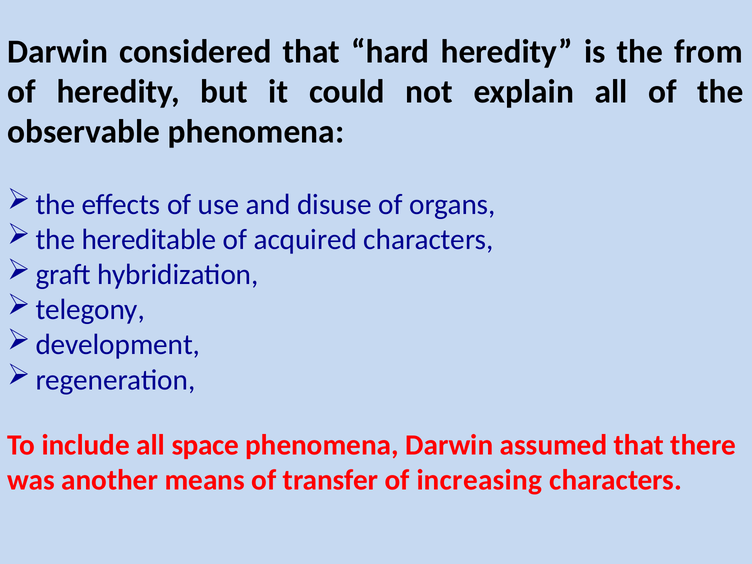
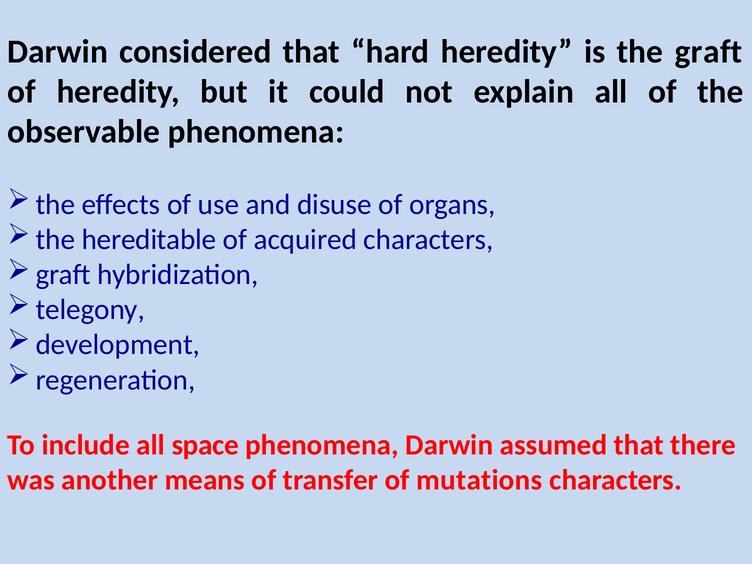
the from: from -> graft
increasing: increasing -> mutations
